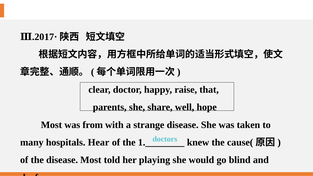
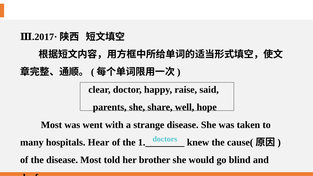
that: that -> said
from: from -> went
playing: playing -> brother
